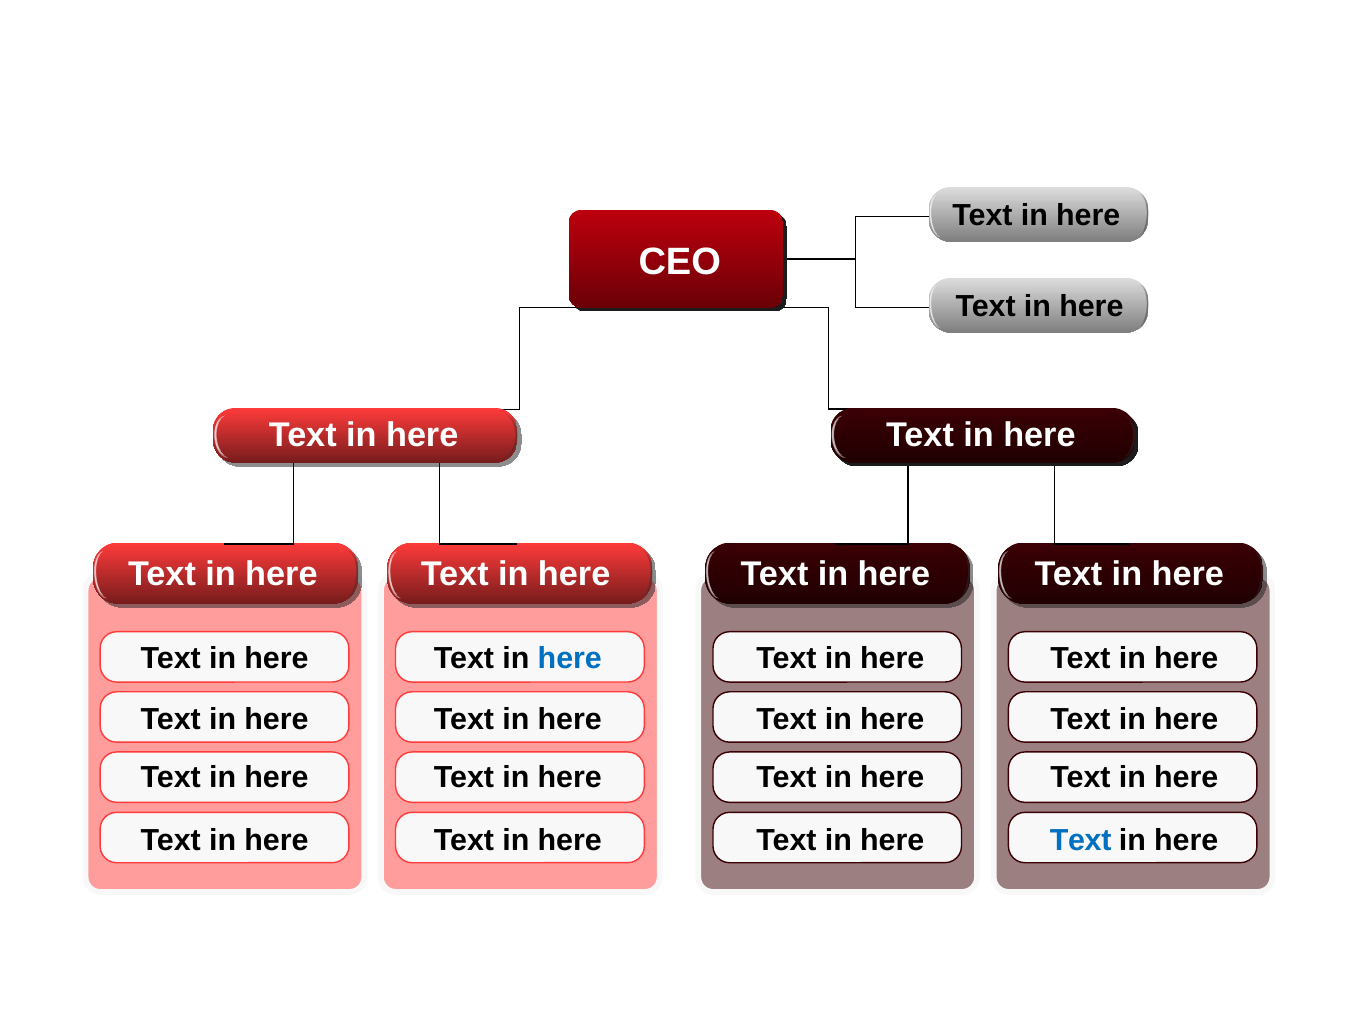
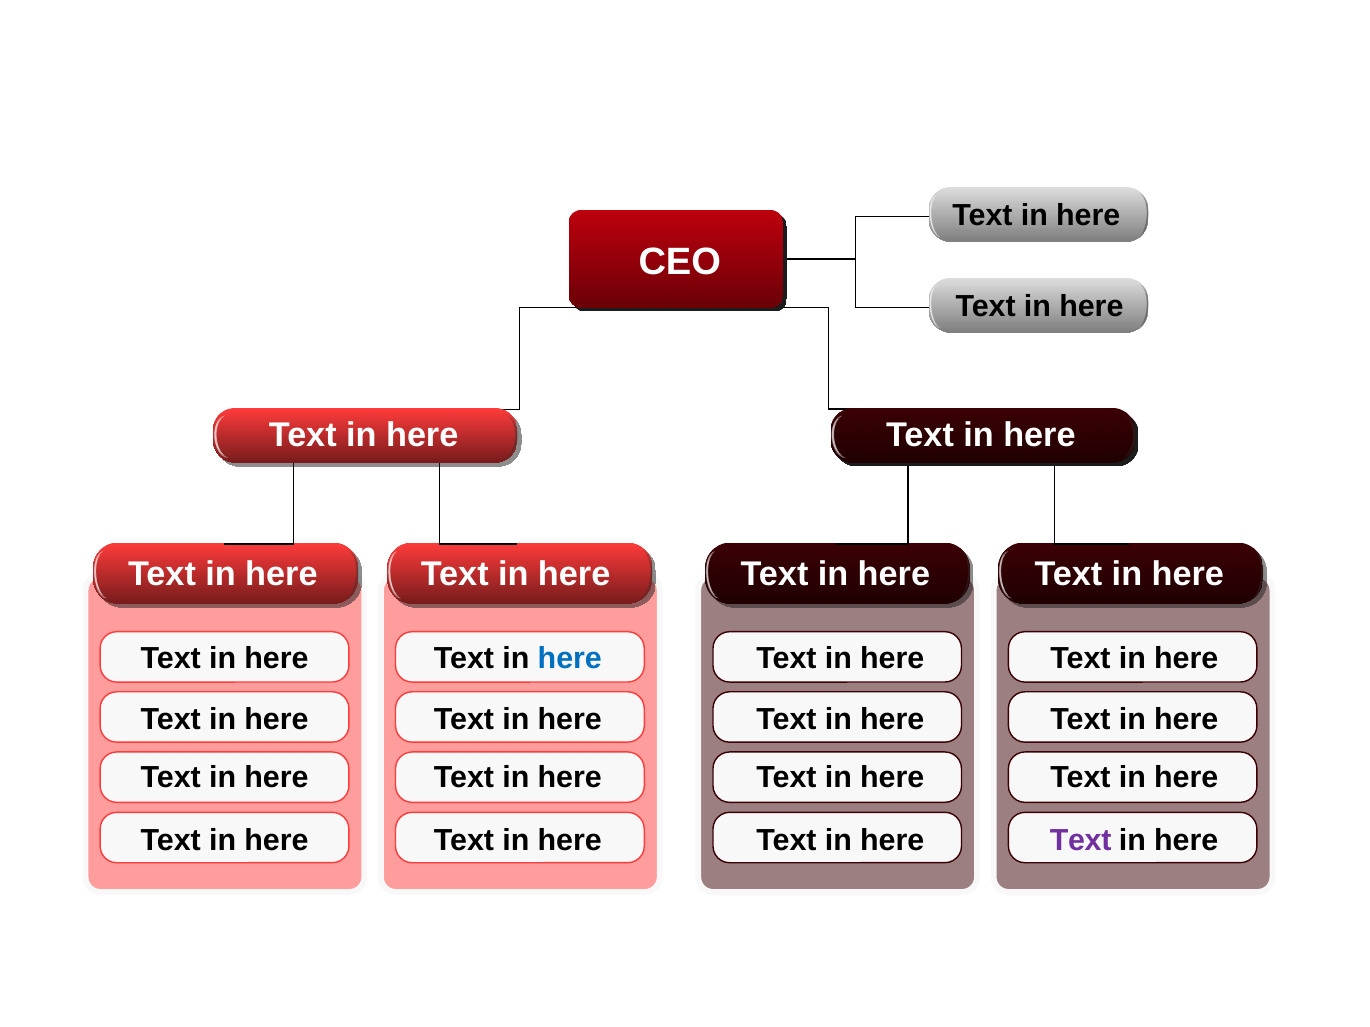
Text at (1081, 841) colour: blue -> purple
